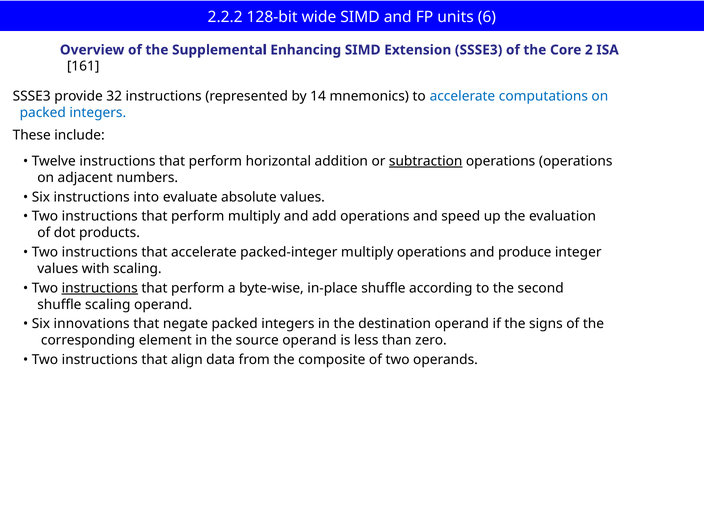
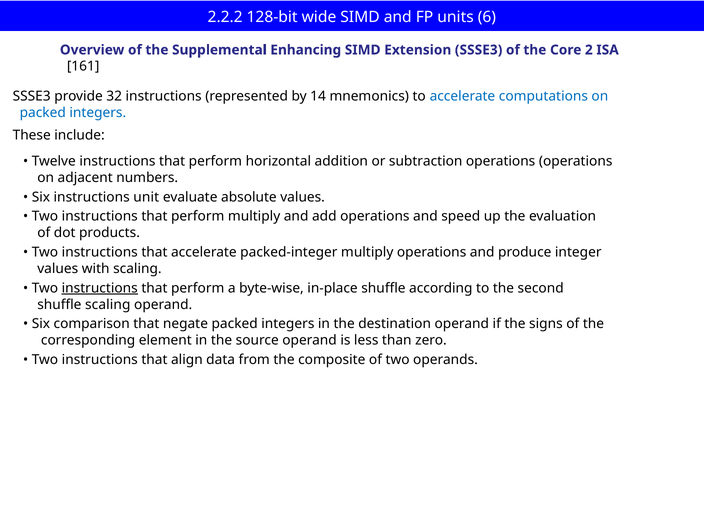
subtraction underline: present -> none
into: into -> unit
innovations: innovations -> comparison
